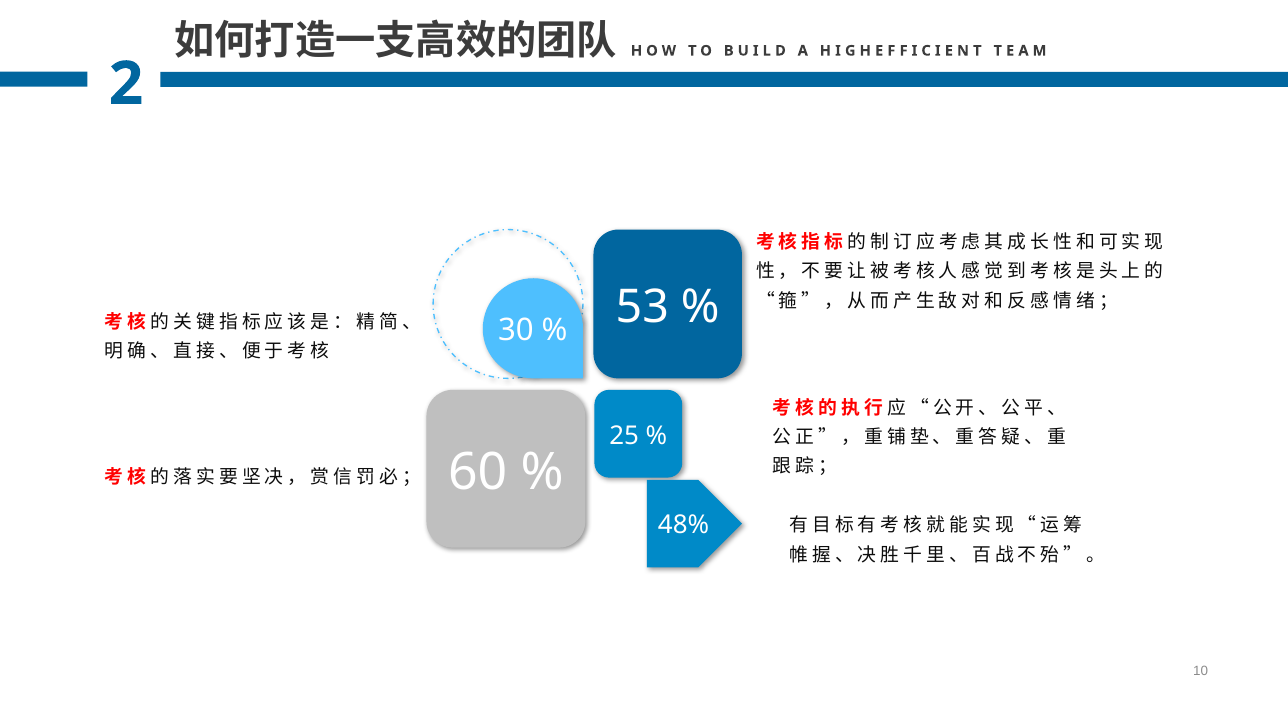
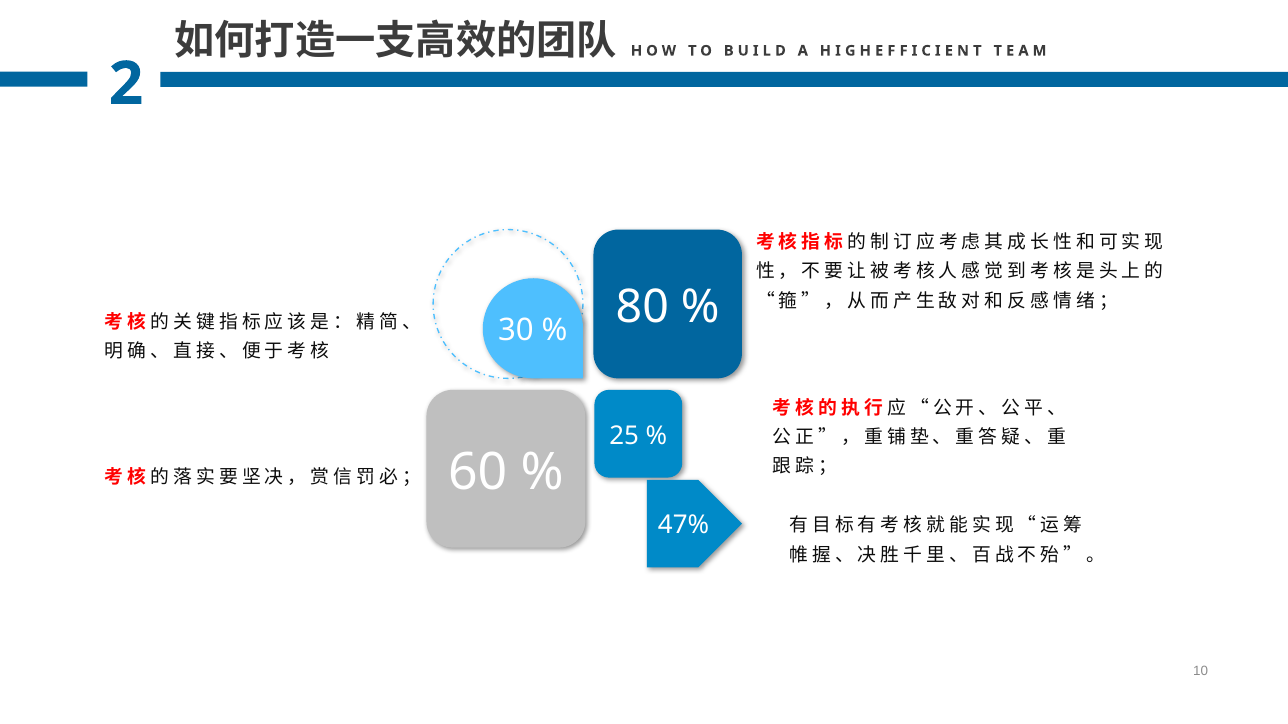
53: 53 -> 80
48%: 48% -> 47%
